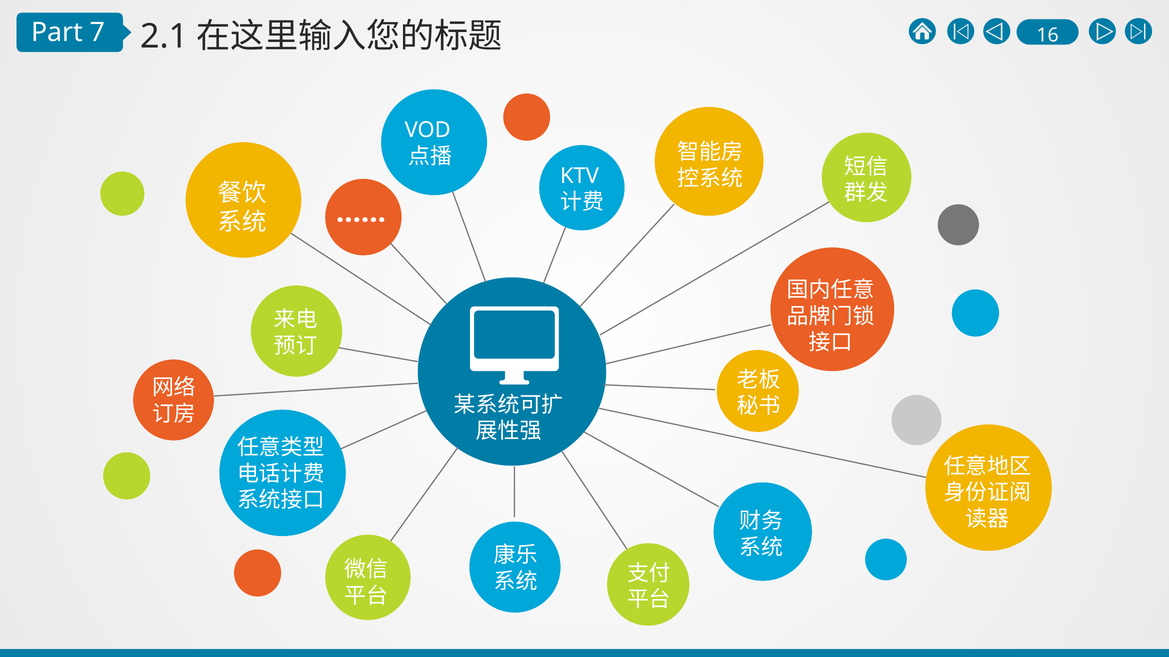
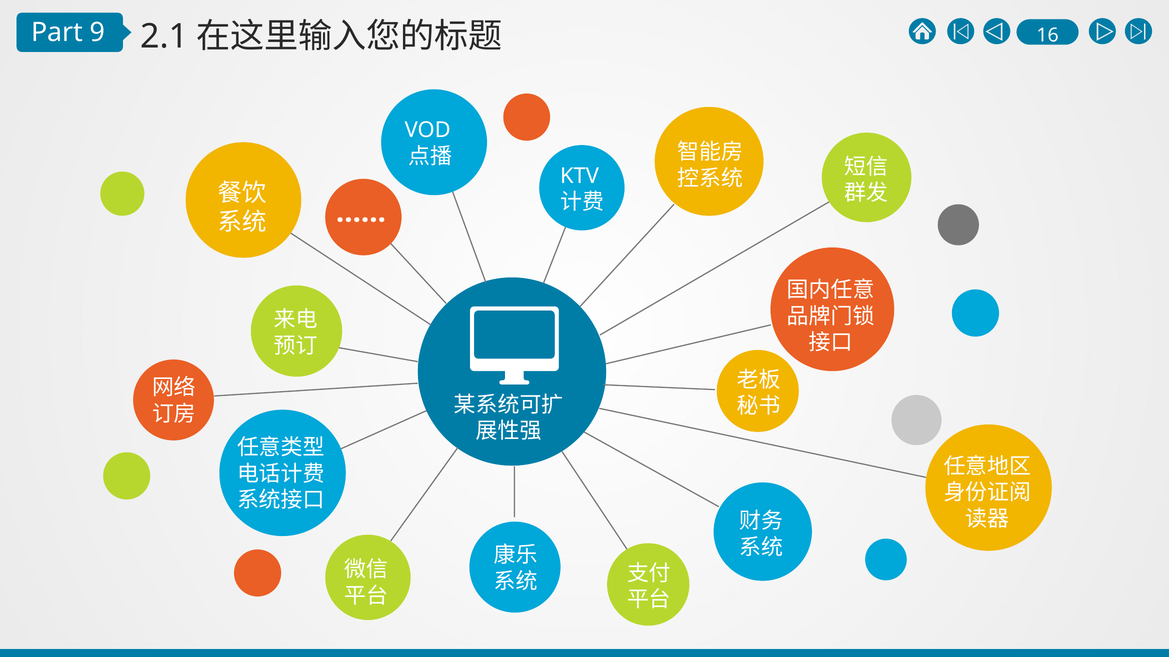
7: 7 -> 9
